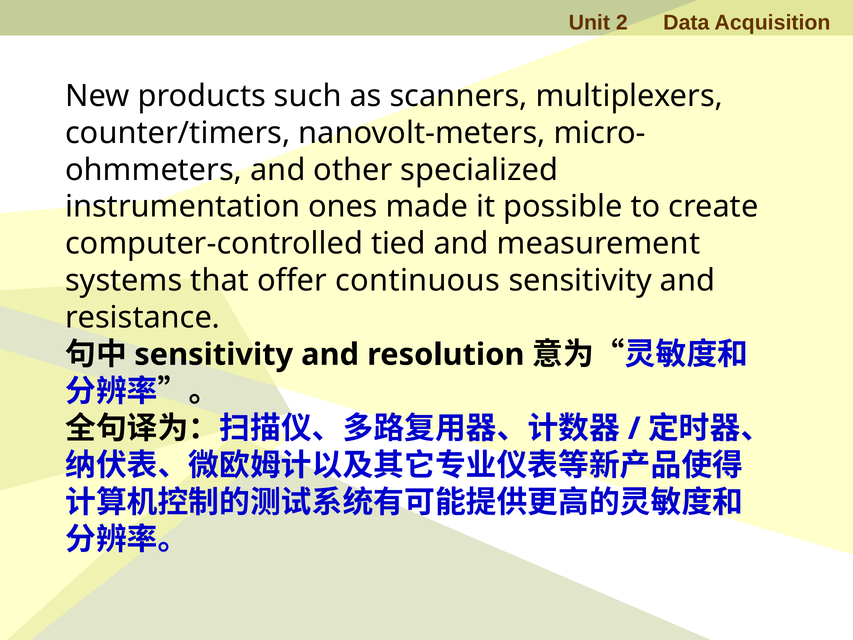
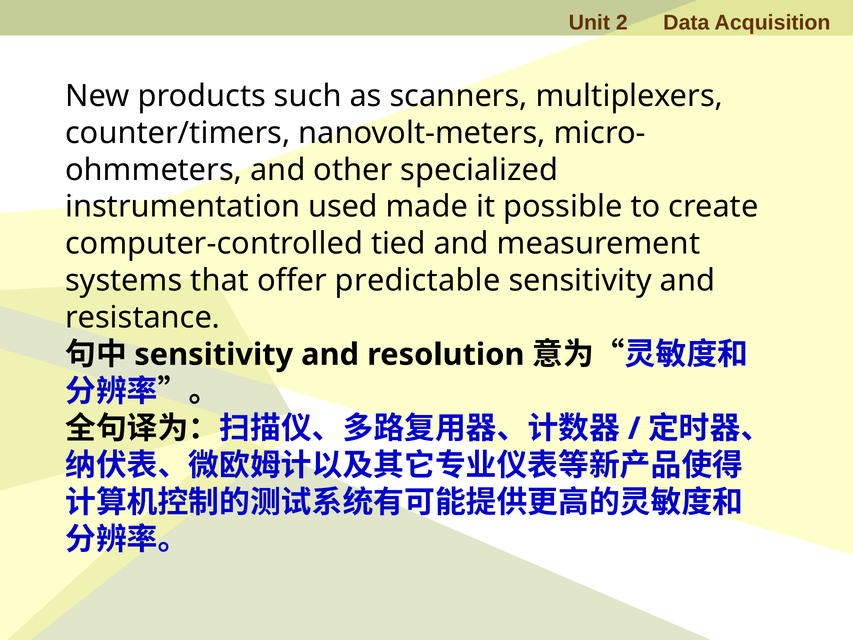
ones: ones -> used
continuous: continuous -> predictable
